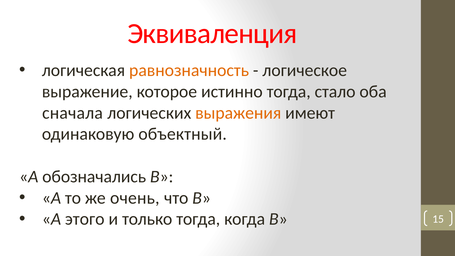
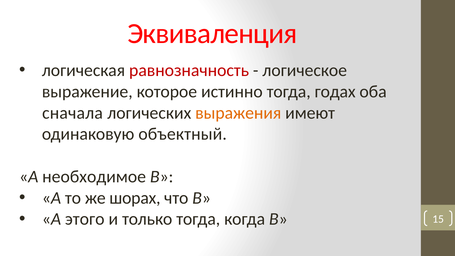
равнозначность colour: orange -> red
стало: стало -> годах
обозначались: обозначались -> необходимое
очень: очень -> шорах
